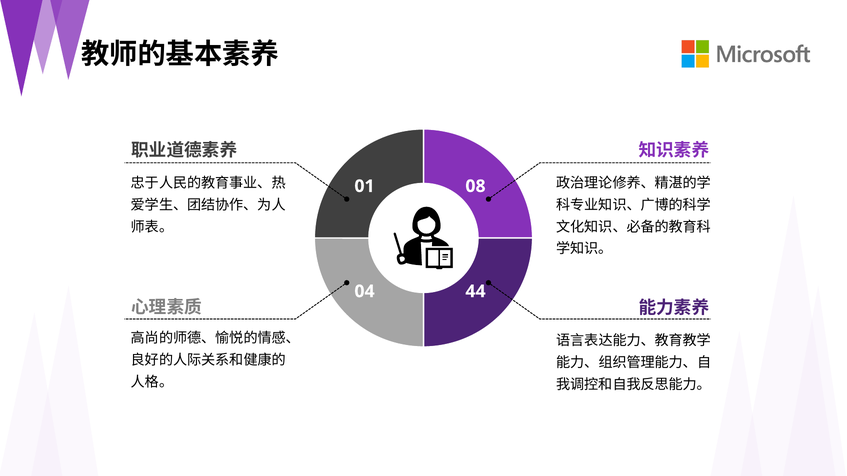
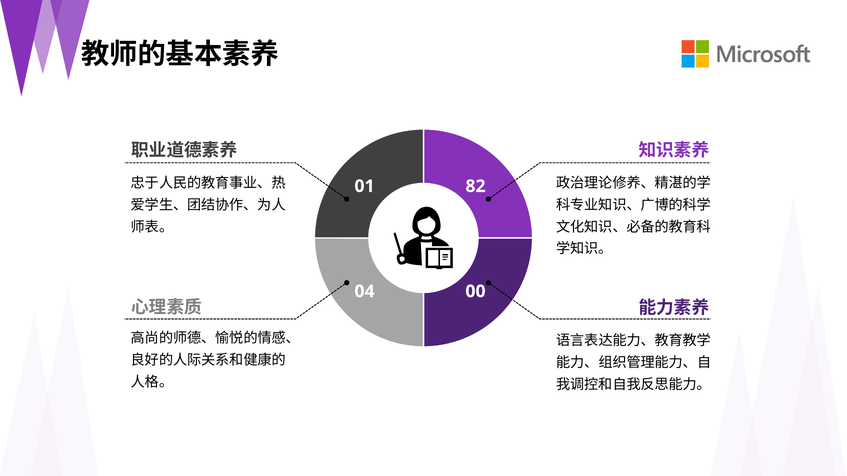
08: 08 -> 82
44: 44 -> 00
